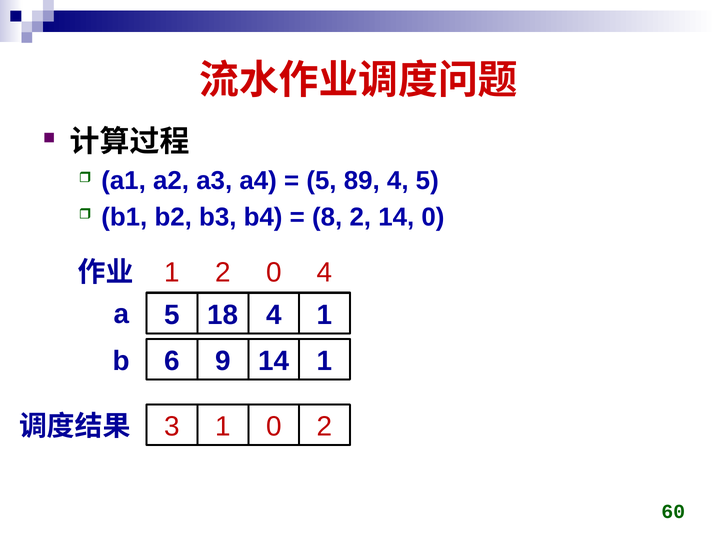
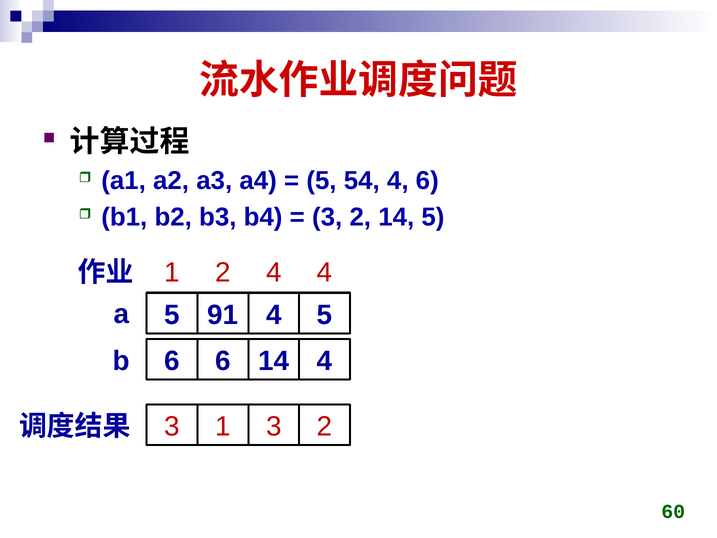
89: 89 -> 54
4 5: 5 -> 6
8 at (327, 217): 8 -> 3
14 0: 0 -> 5
2 0: 0 -> 4
18: 18 -> 91
4 1: 1 -> 5
6 9: 9 -> 6
14 1: 1 -> 4
1 0: 0 -> 3
